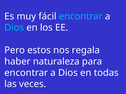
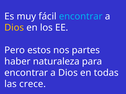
Dios at (14, 28) colour: light blue -> yellow
regala: regala -> partes
veces: veces -> crece
